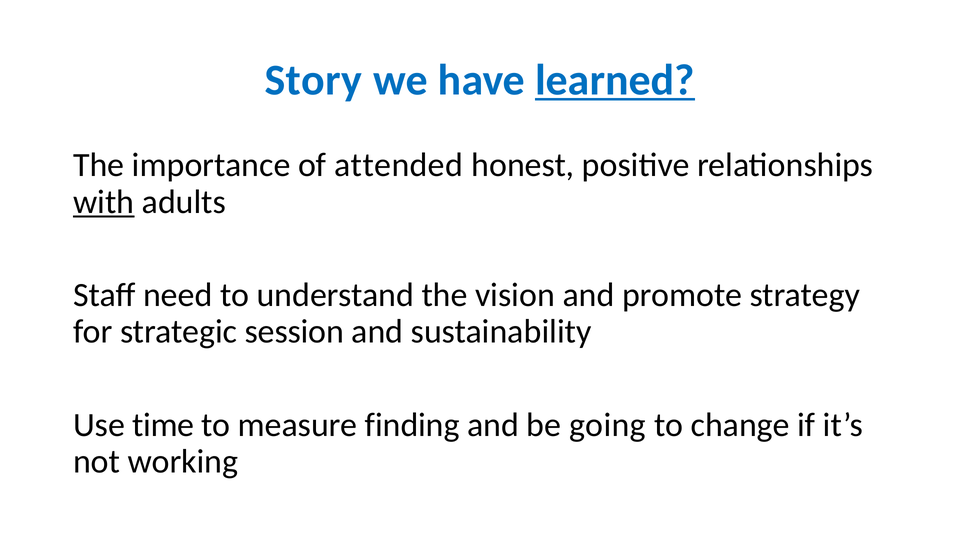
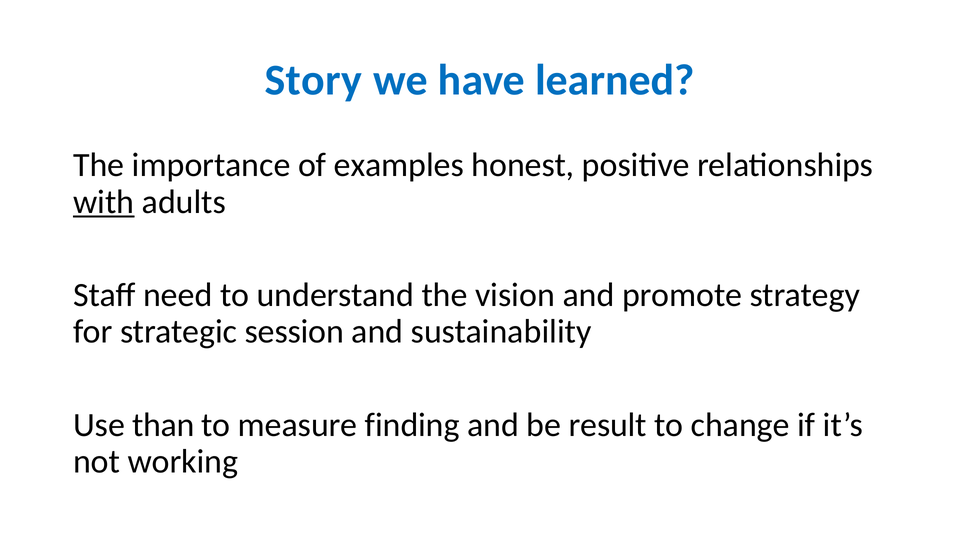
learned underline: present -> none
attended: attended -> examples
time: time -> than
going: going -> result
